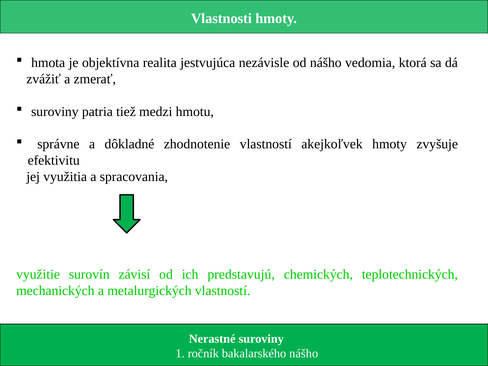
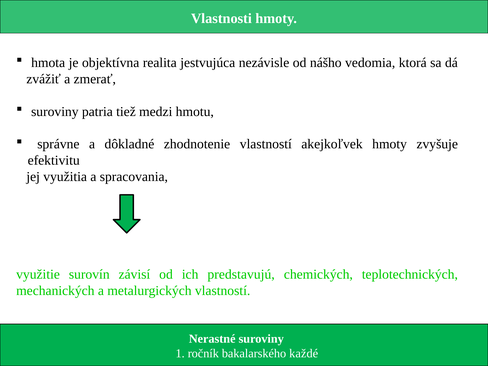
bakalarského nášho: nášho -> každé
